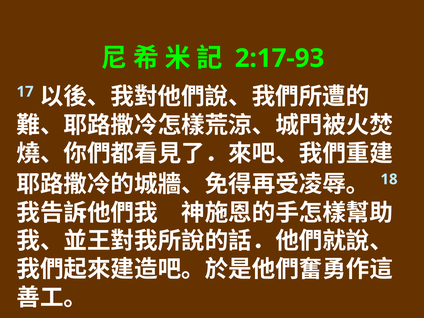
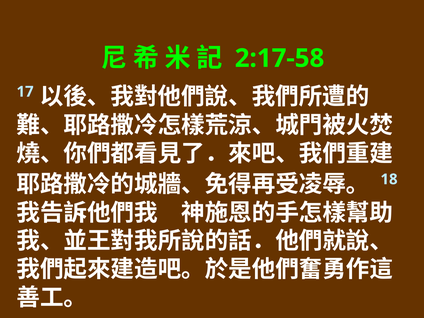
2:17-93: 2:17-93 -> 2:17-58
